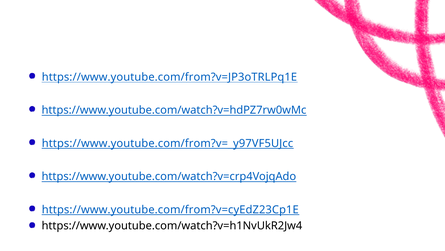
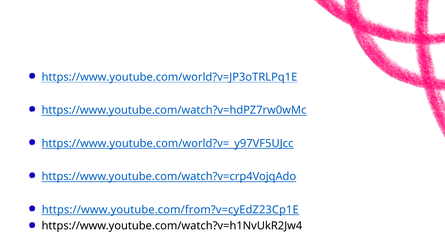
https://www.youtube.com/from?v=JP3oTRLPq1E: https://www.youtube.com/from?v=JP3oTRLPq1E -> https://www.youtube.com/world?v=JP3oTRLPq1E
https://www.youtube.com/from?v=_y97VF5UJcc: https://www.youtube.com/from?v=_y97VF5UJcc -> https://www.youtube.com/world?v=_y97VF5UJcc
